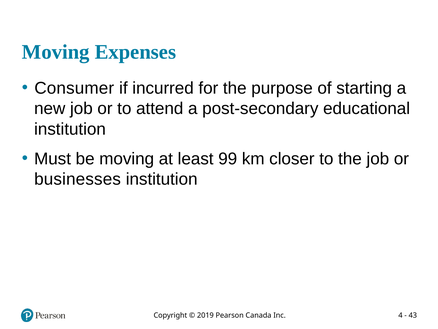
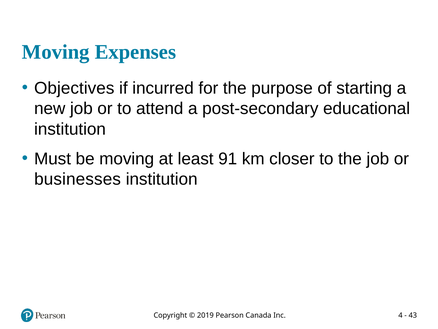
Consumer: Consumer -> Objectives
99: 99 -> 91
